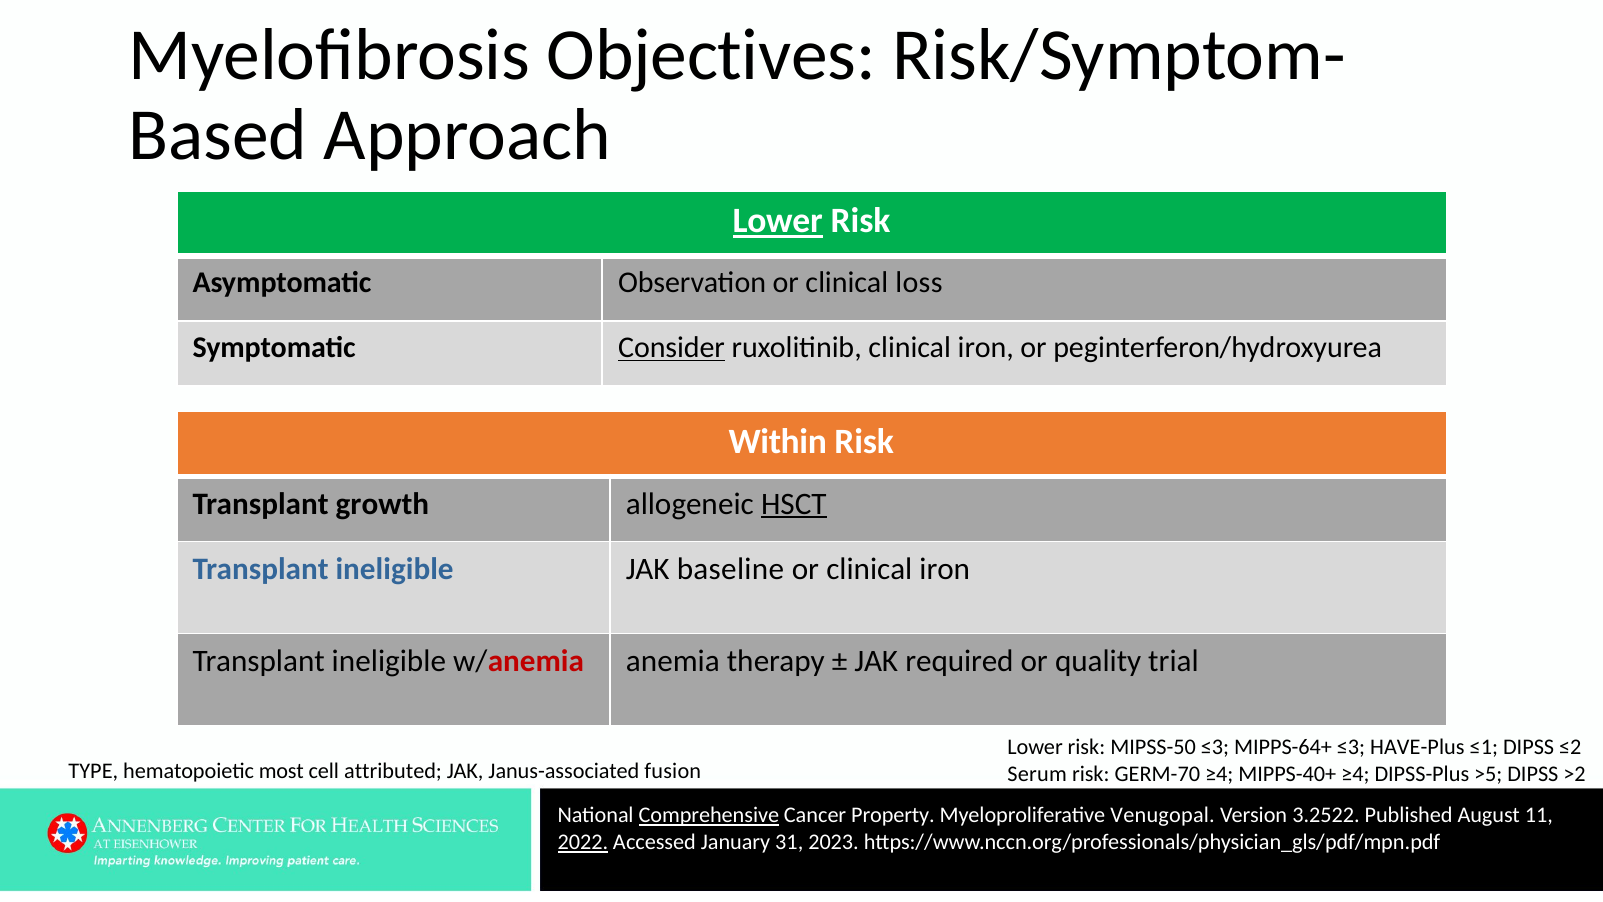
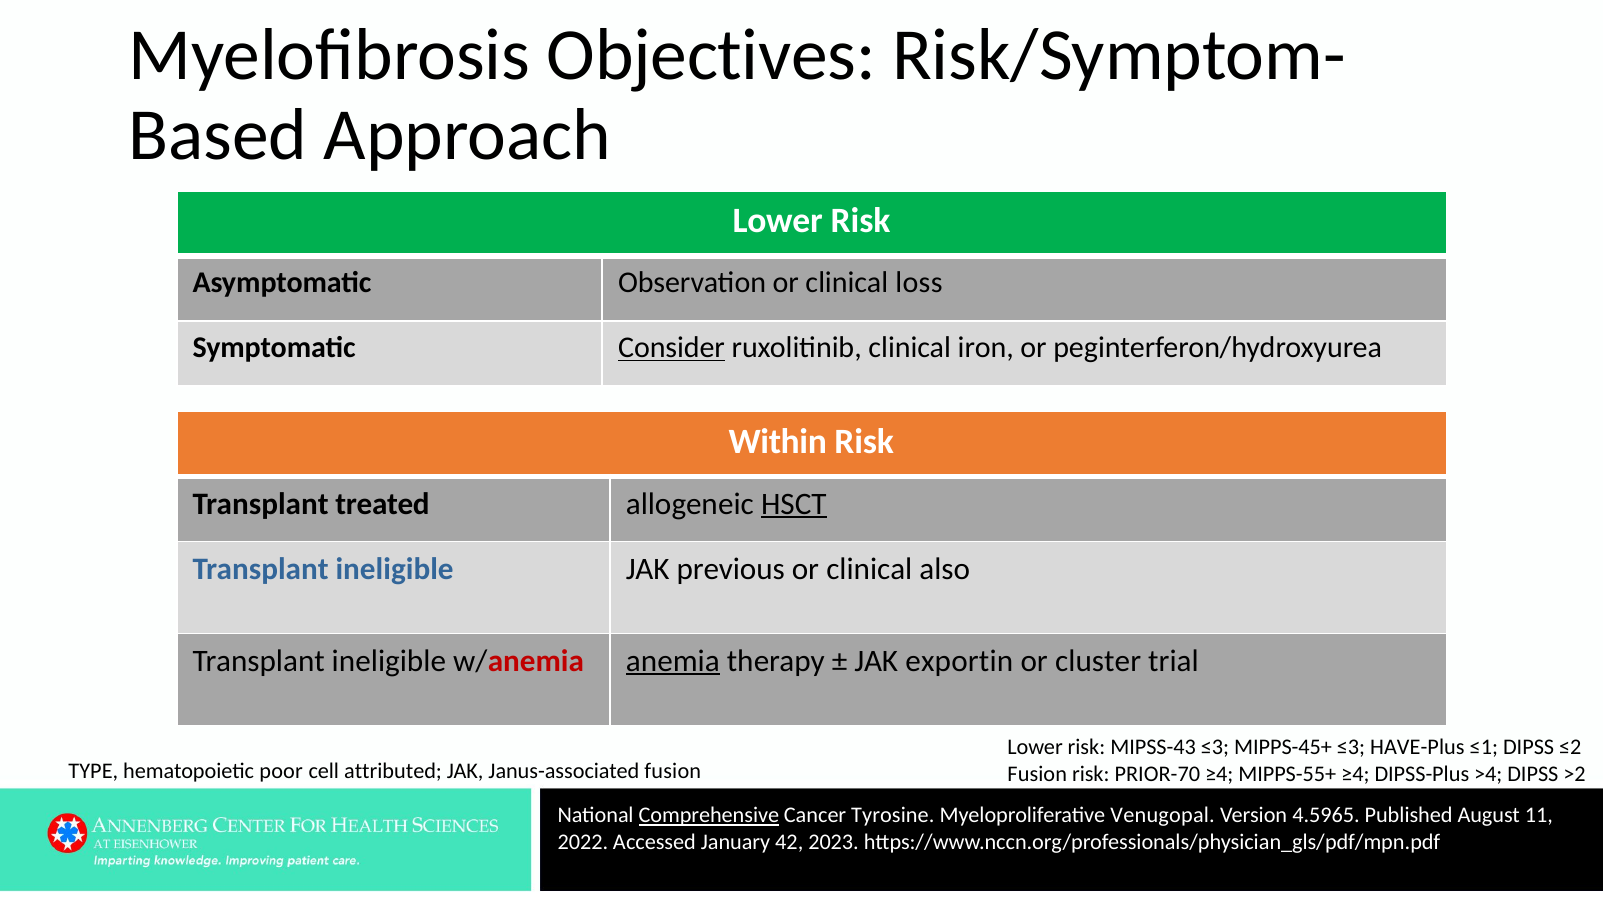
Lower at (778, 221) underline: present -> none
growth: growth -> treated
baseline: baseline -> previous
or clinical iron: iron -> also
anemia underline: none -> present
required: required -> exportin
quality: quality -> cluster
MIPSS-50: MIPSS-50 -> MIPSS-43
MIPPS-64+: MIPPS-64+ -> MIPPS-45+
most: most -> poor
Serum at (1037, 774): Serum -> Fusion
GERM-70: GERM-70 -> PRIOR-70
MIPPS-40+: MIPPS-40+ -> MIPPS-55+
>5: >5 -> >4
Property: Property -> Tyrosine
3.2522: 3.2522 -> 4.5965
2022 underline: present -> none
31: 31 -> 42
